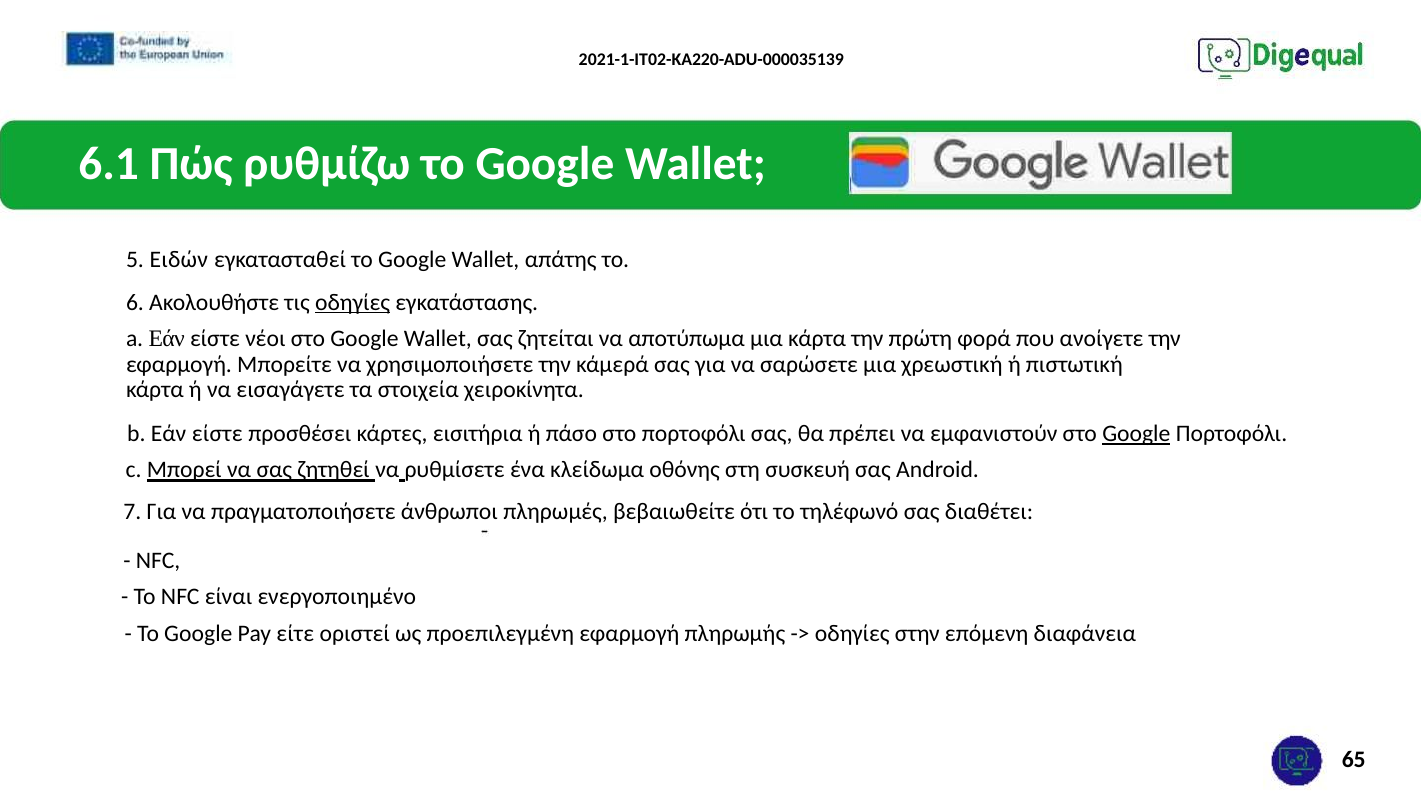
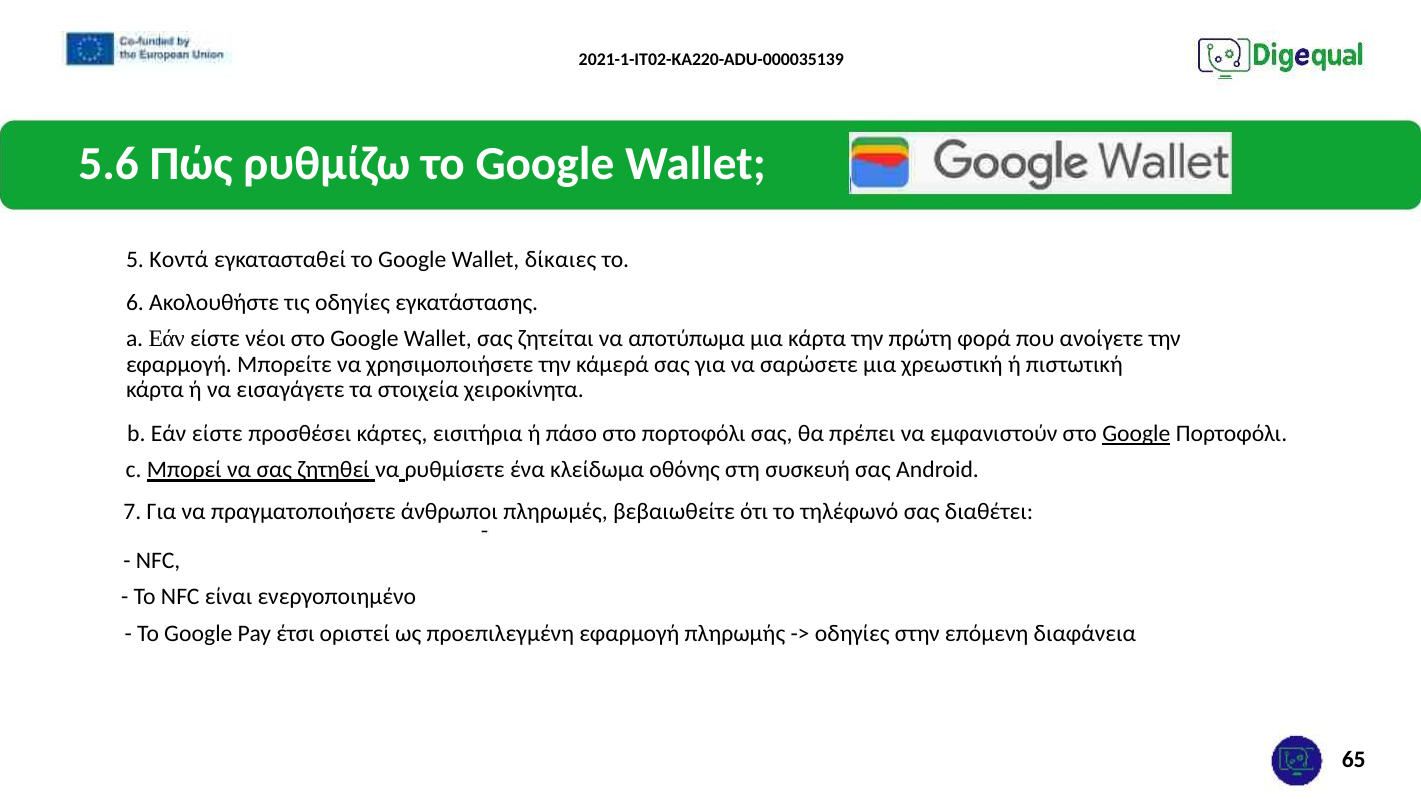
6.1: 6.1 -> 5.6
Ειδών: Ειδών -> Κοντά
απάτης: απάτης -> δίκαιες
οδηγίες at (353, 303) underline: present -> none
είτε: είτε -> έτσι
